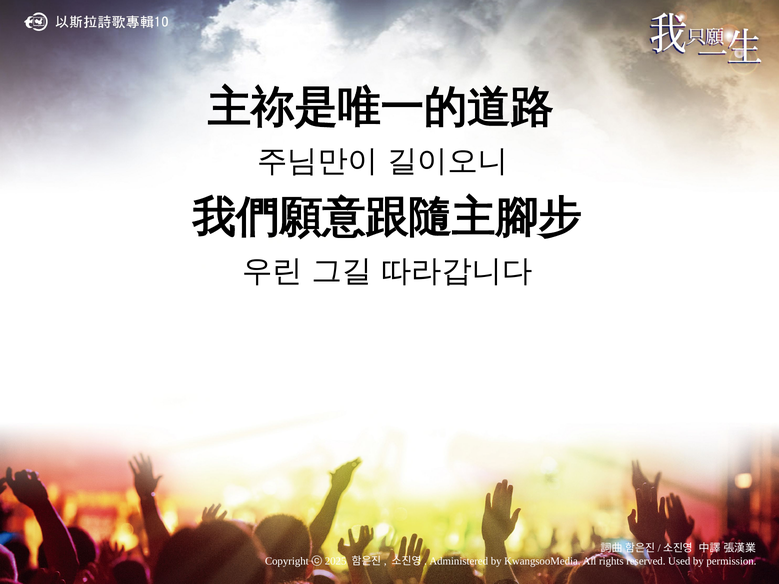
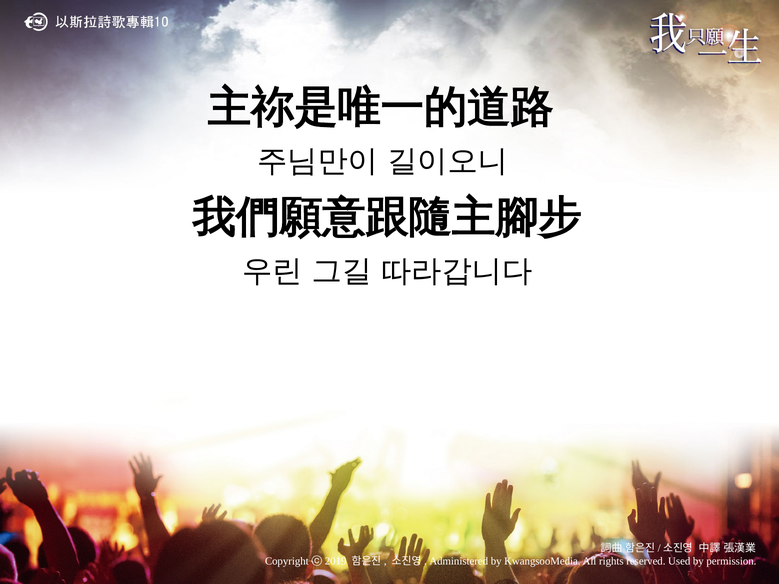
2025: 2025 -> 2019
